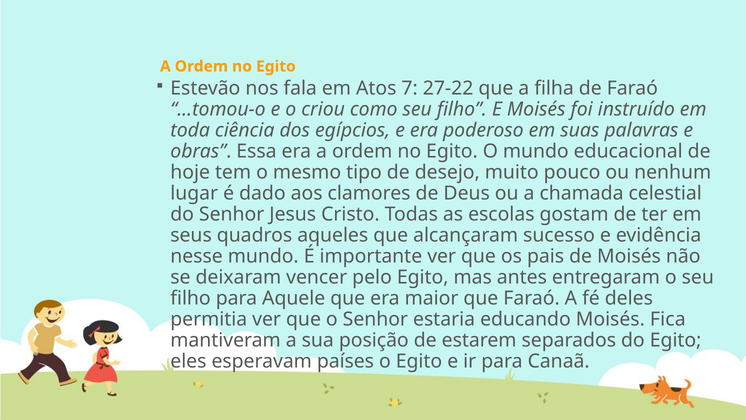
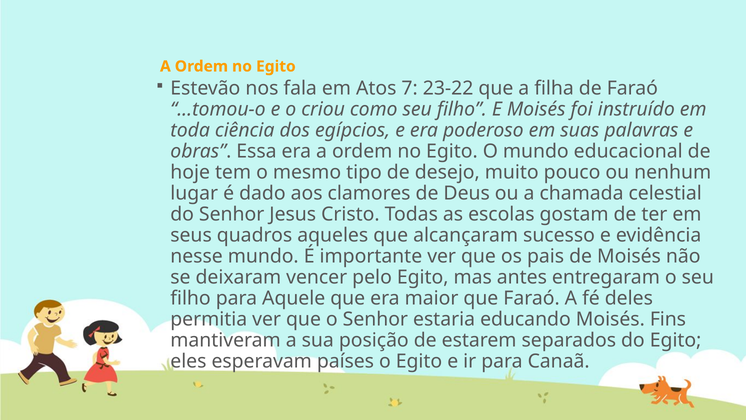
27-22: 27-22 -> 23-22
Fica: Fica -> Fins
